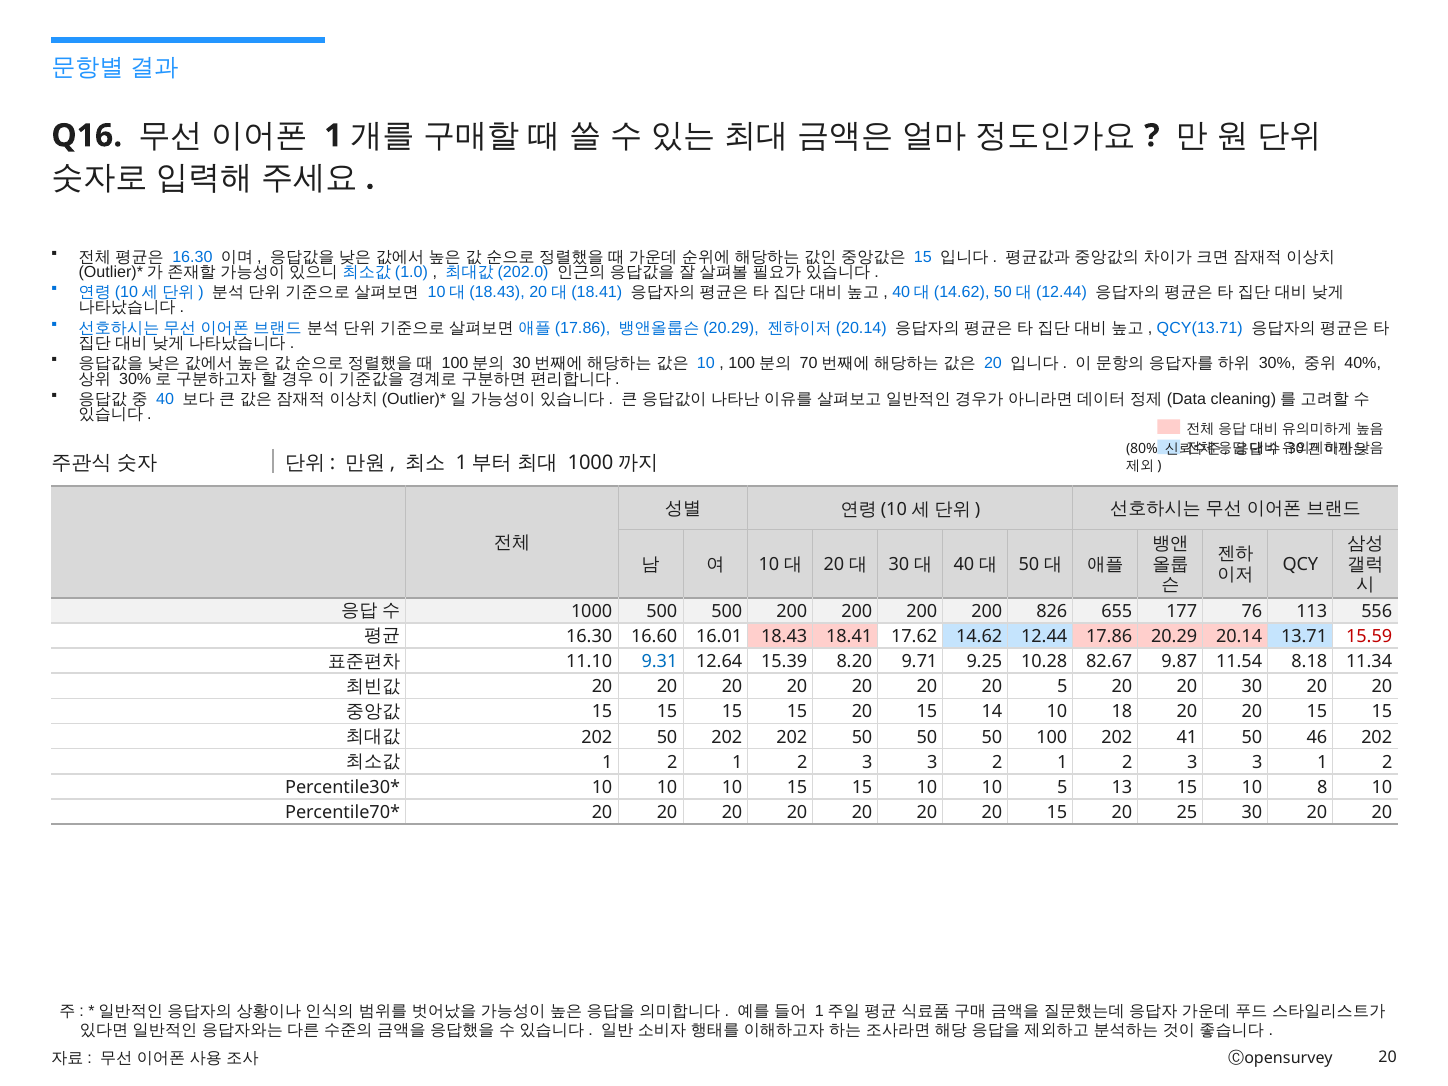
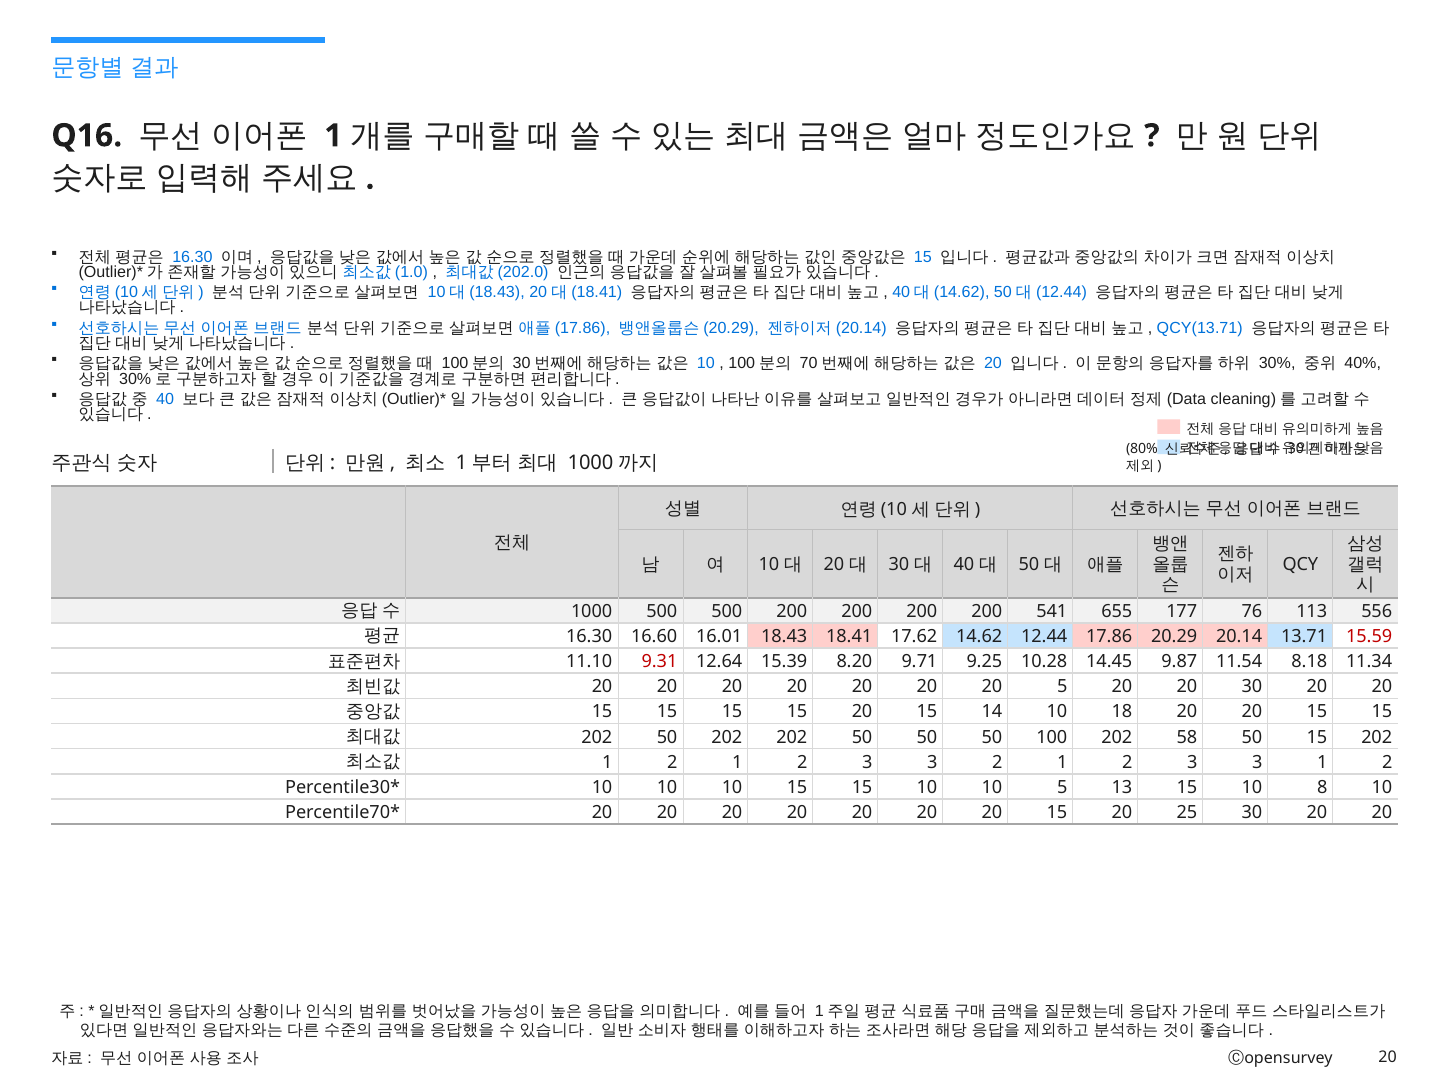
826: 826 -> 541
9.31 colour: blue -> red
82.67: 82.67 -> 14.45
41: 41 -> 58
50 46: 46 -> 15
